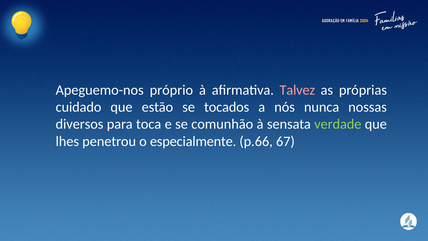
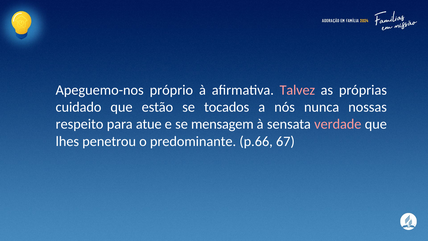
diversos: diversos -> respeito
toca: toca -> atue
comunhão: comunhão -> mensagem
verdade colour: light green -> pink
especialmente: especialmente -> predominante
